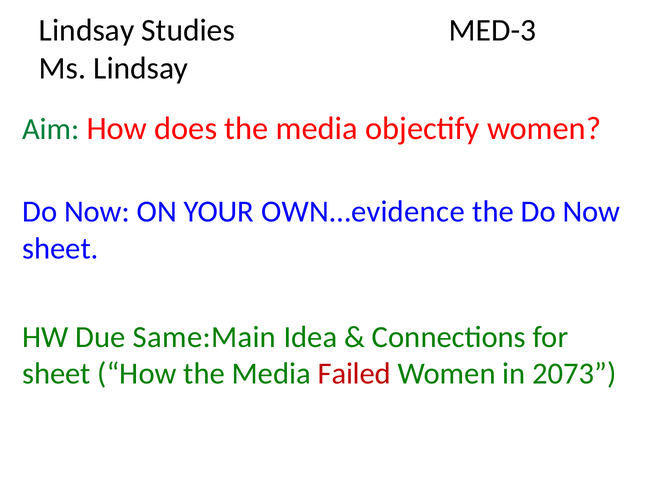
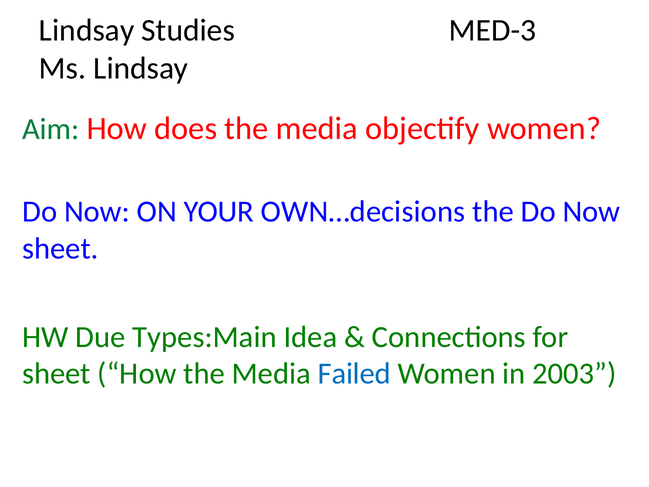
OWN…evidence: OWN…evidence -> OWN…decisions
Same:Main: Same:Main -> Types:Main
Failed colour: red -> blue
2073: 2073 -> 2003
